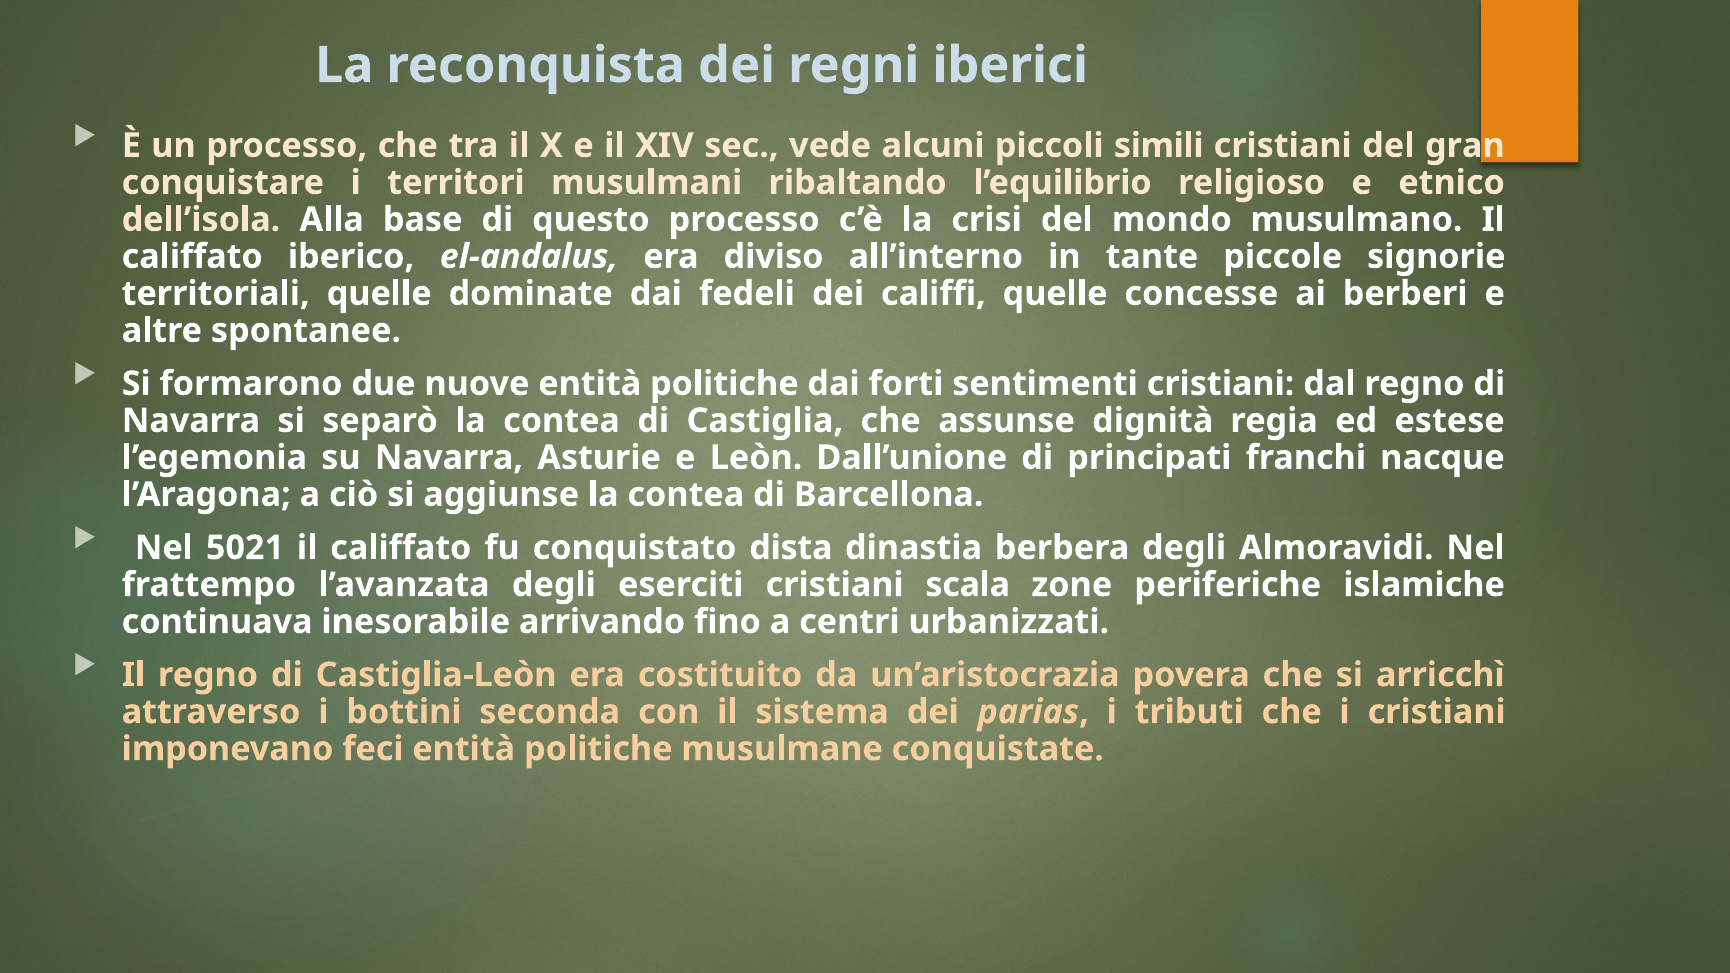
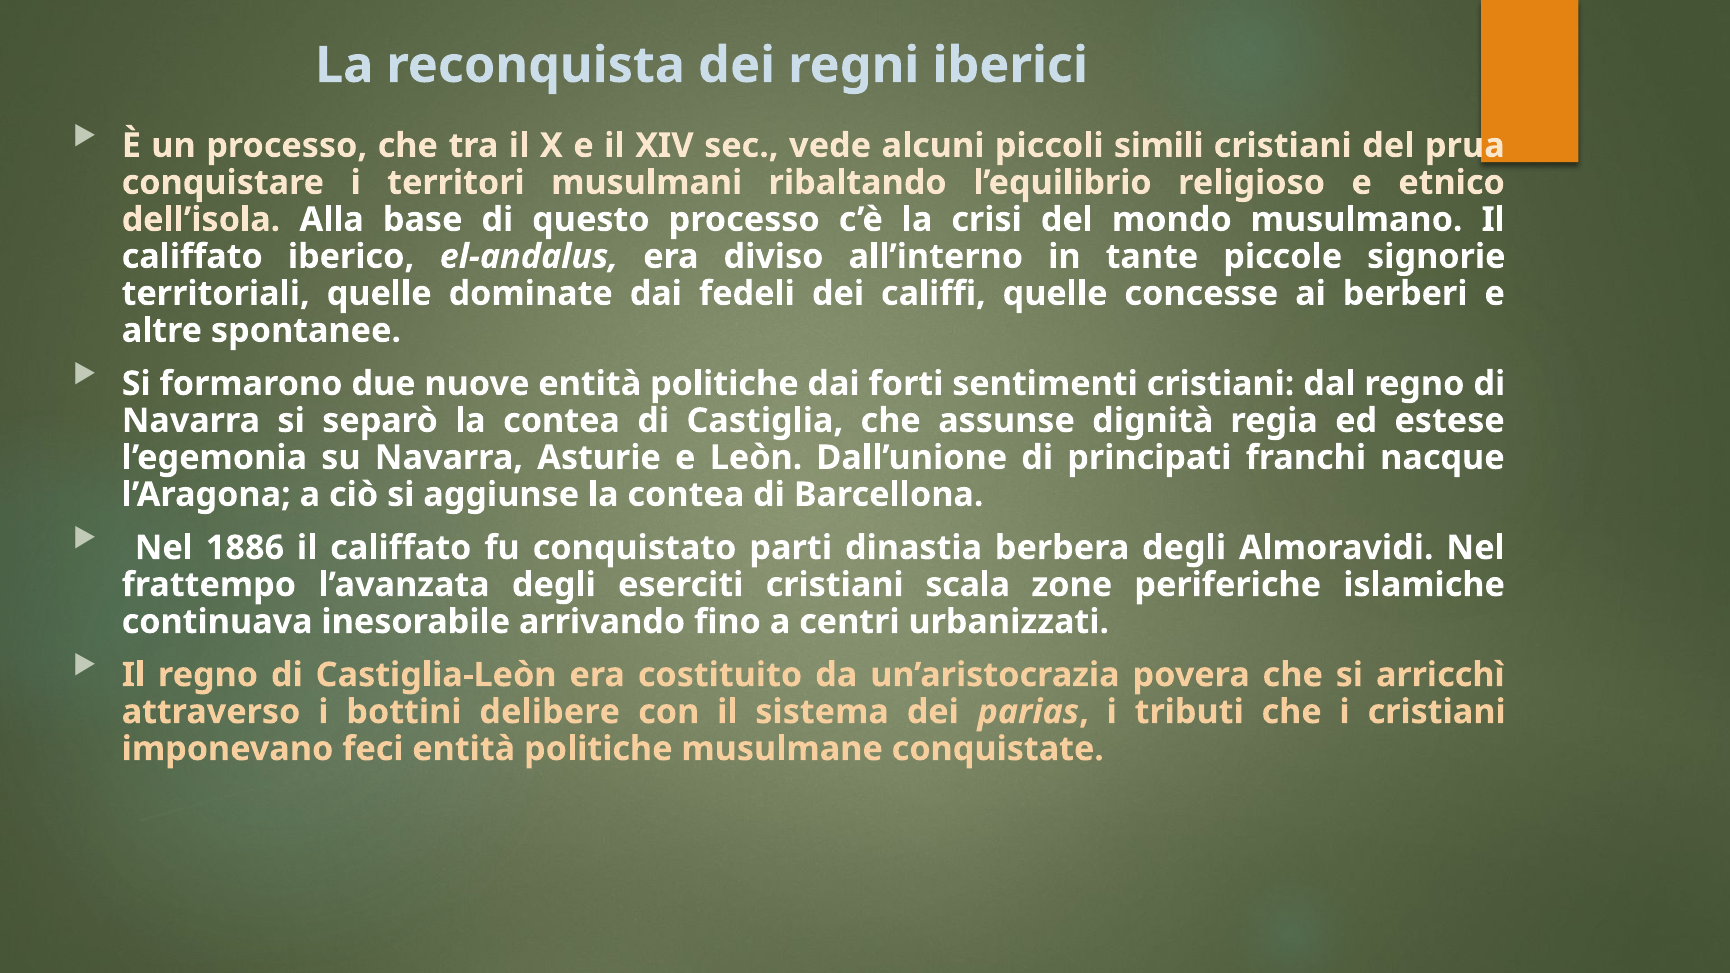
gran: gran -> prua
5021: 5021 -> 1886
dista: dista -> parti
seconda: seconda -> delibere
